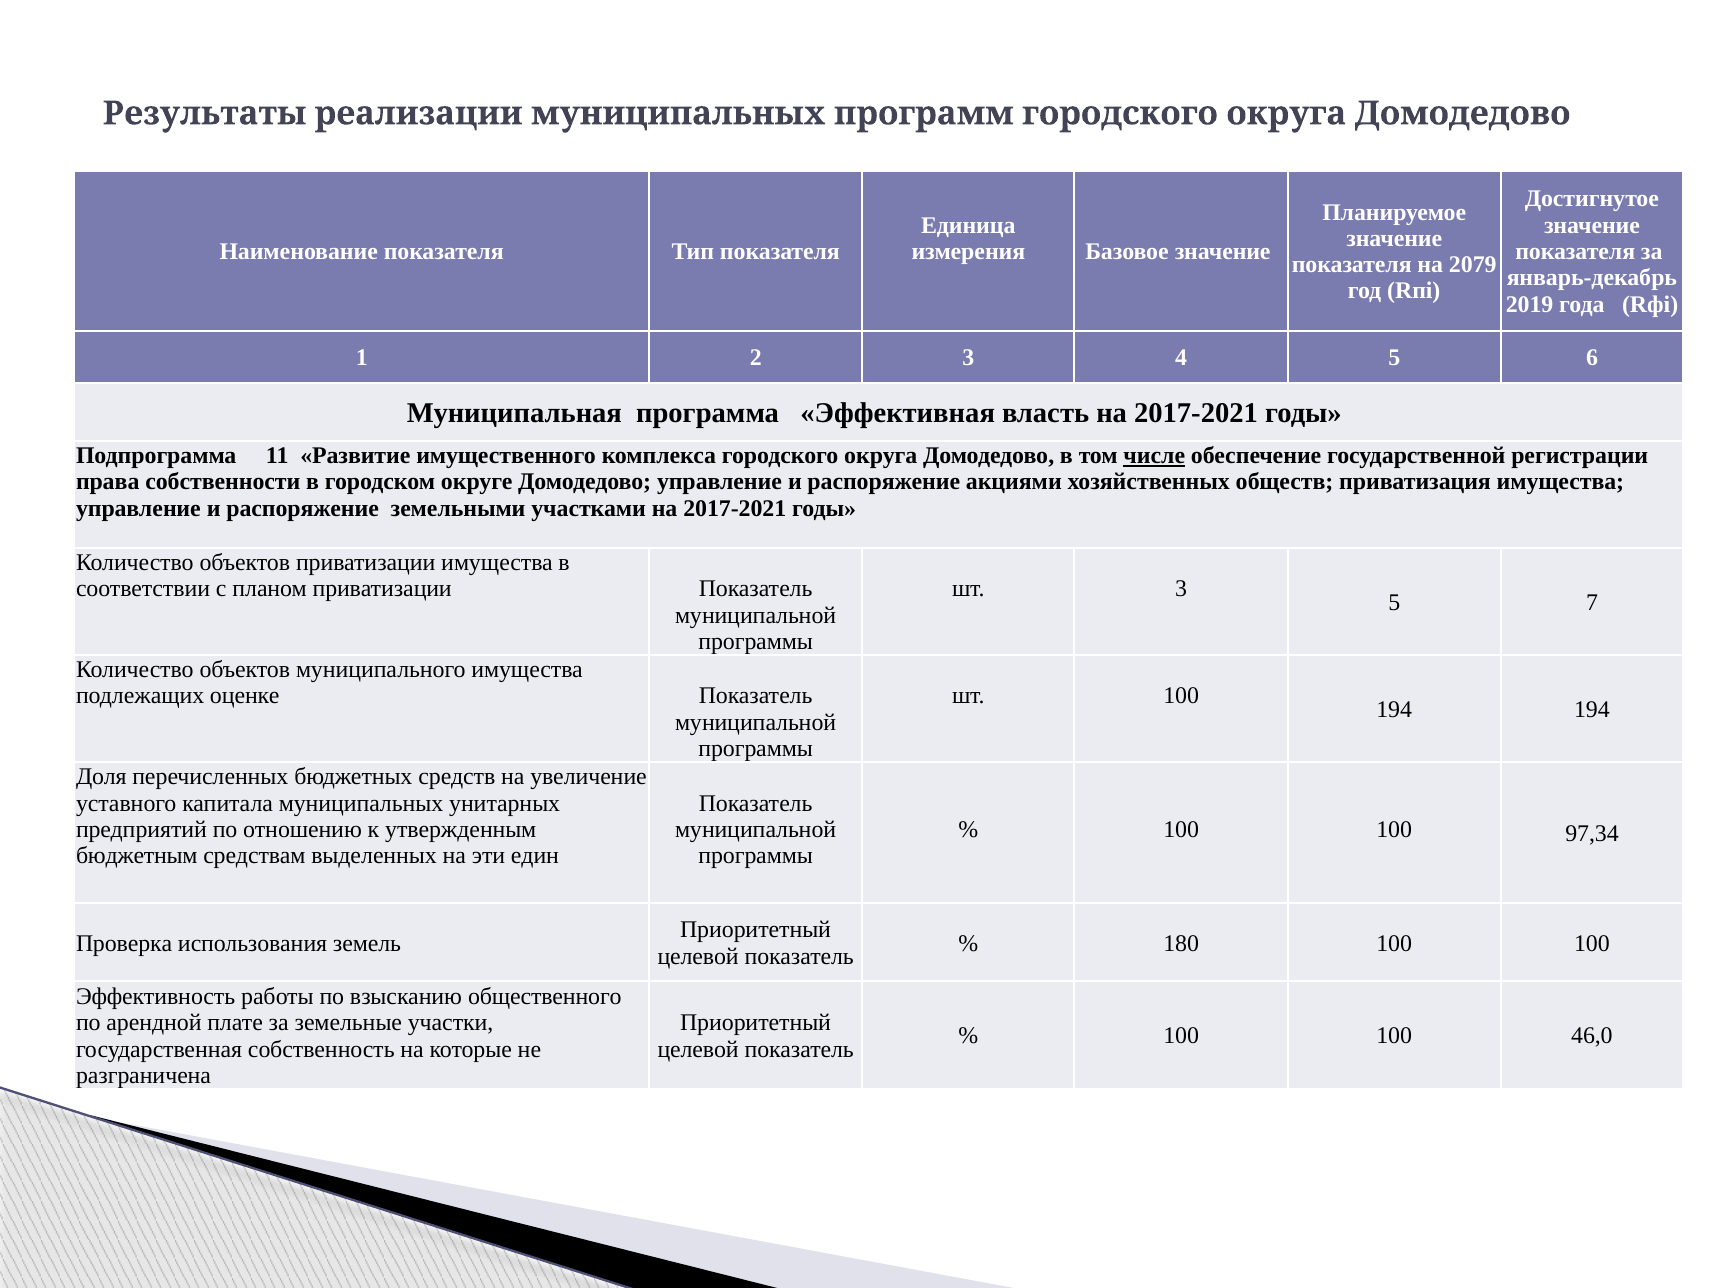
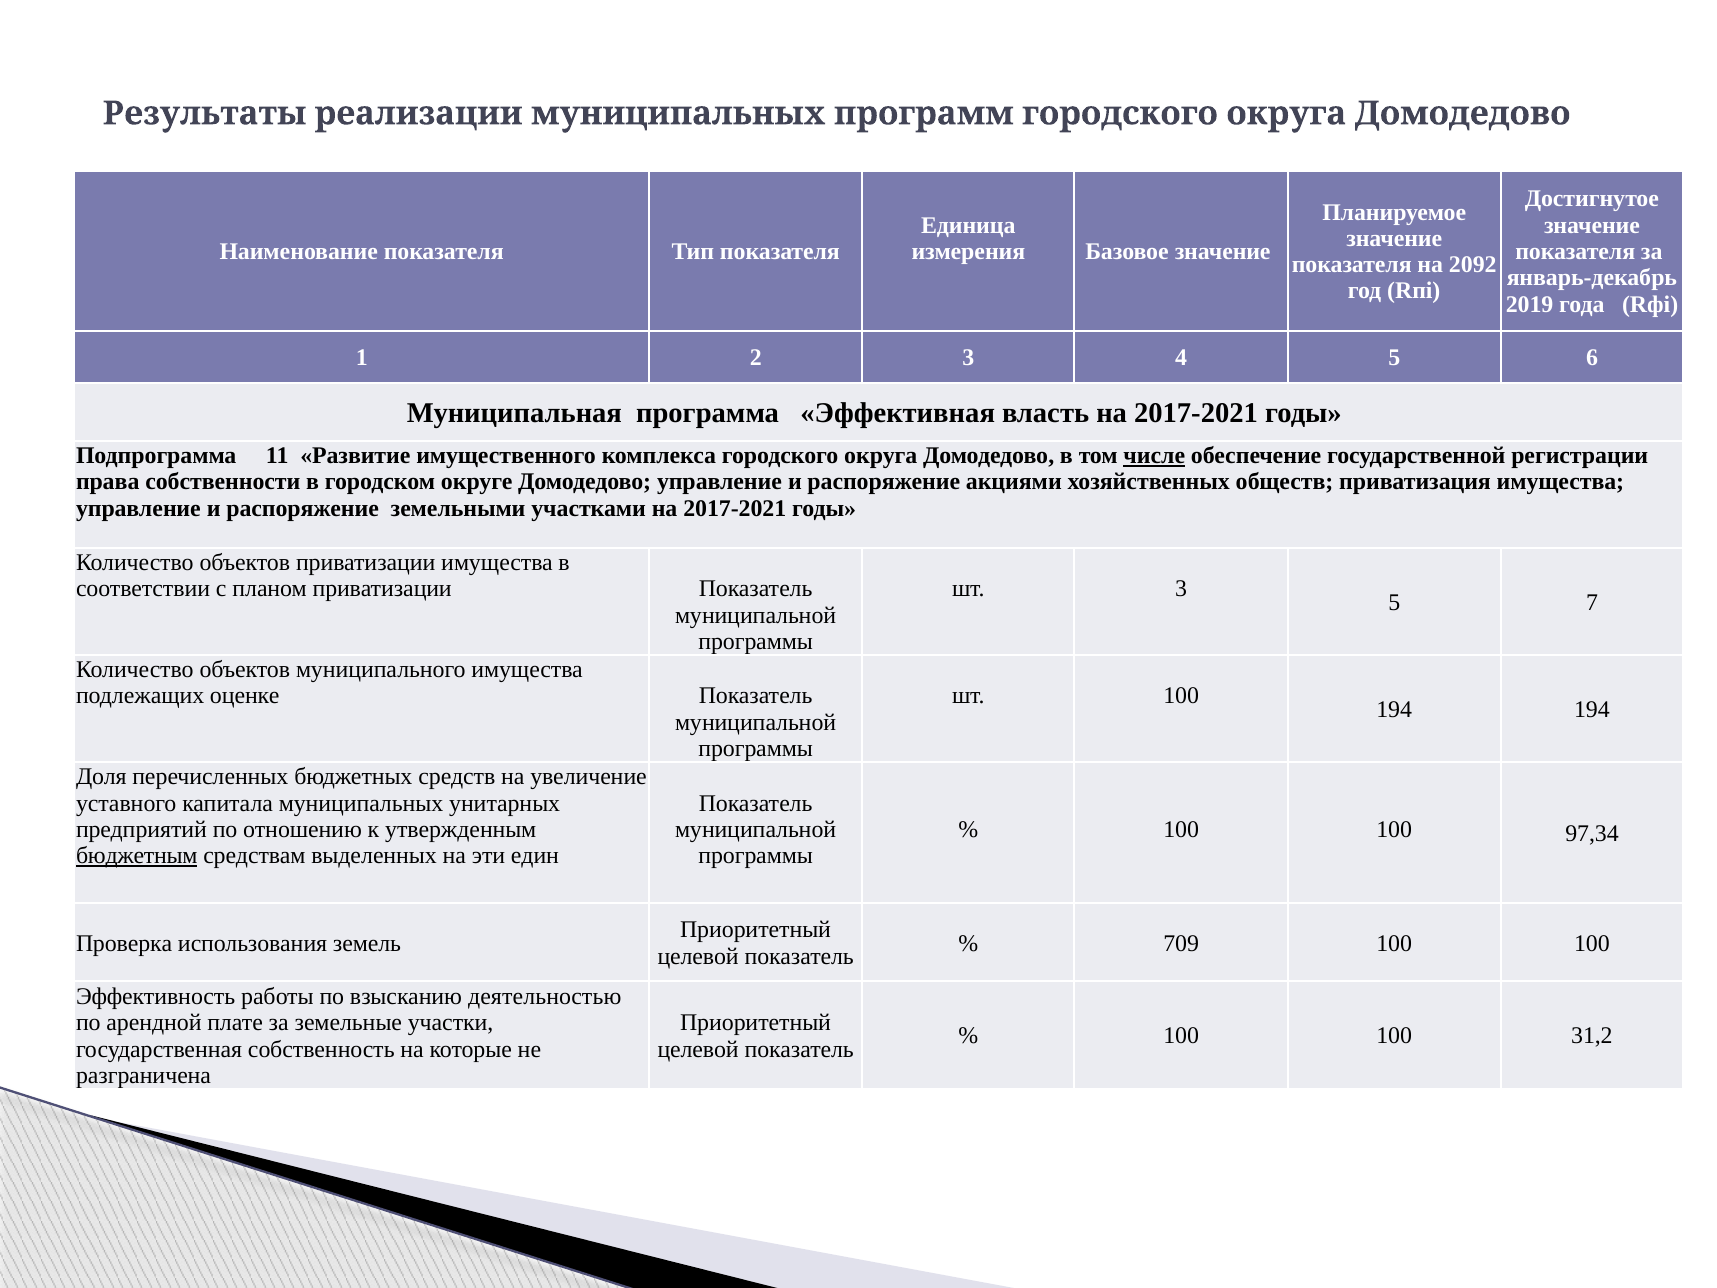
2079: 2079 -> 2092
бюджетным underline: none -> present
180: 180 -> 709
общественного: общественного -> деятельностью
46,0: 46,0 -> 31,2
